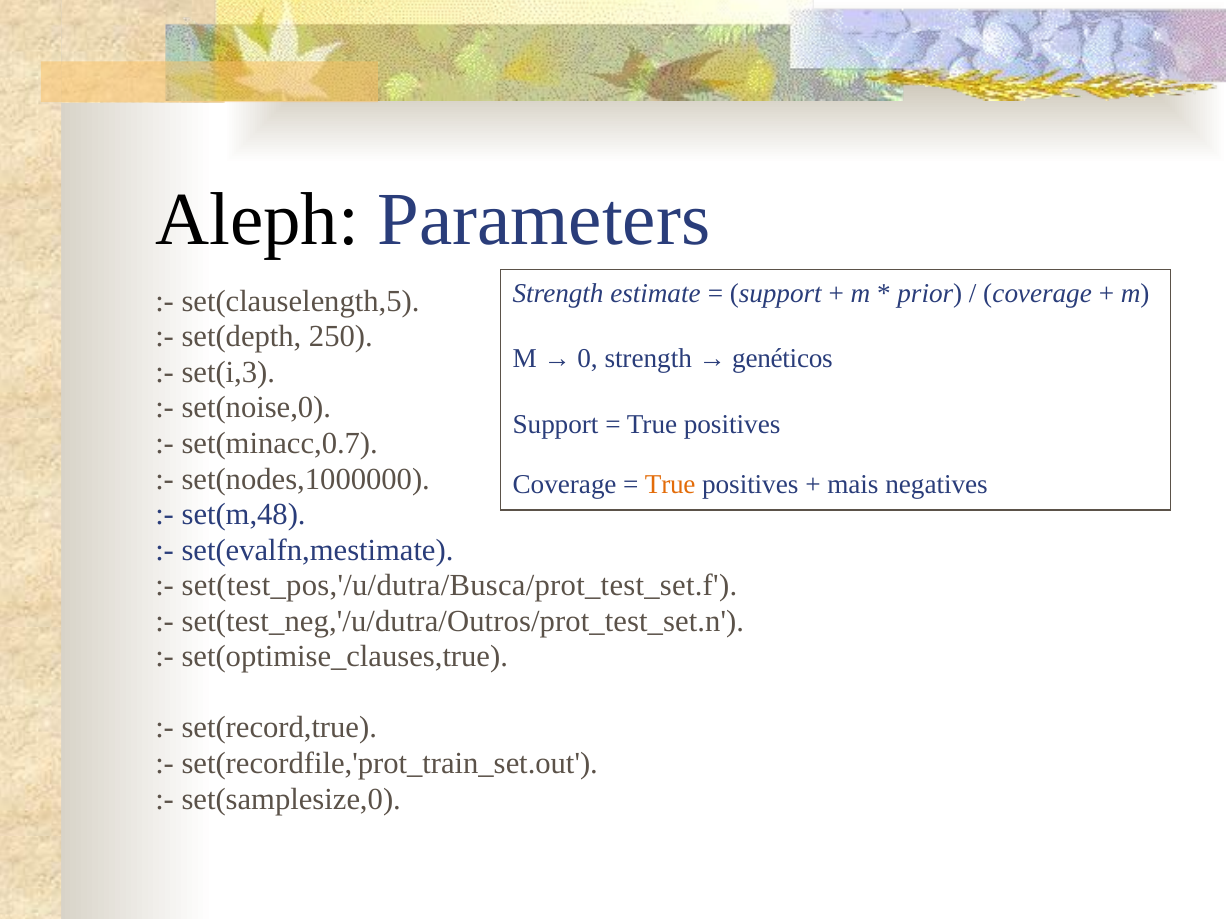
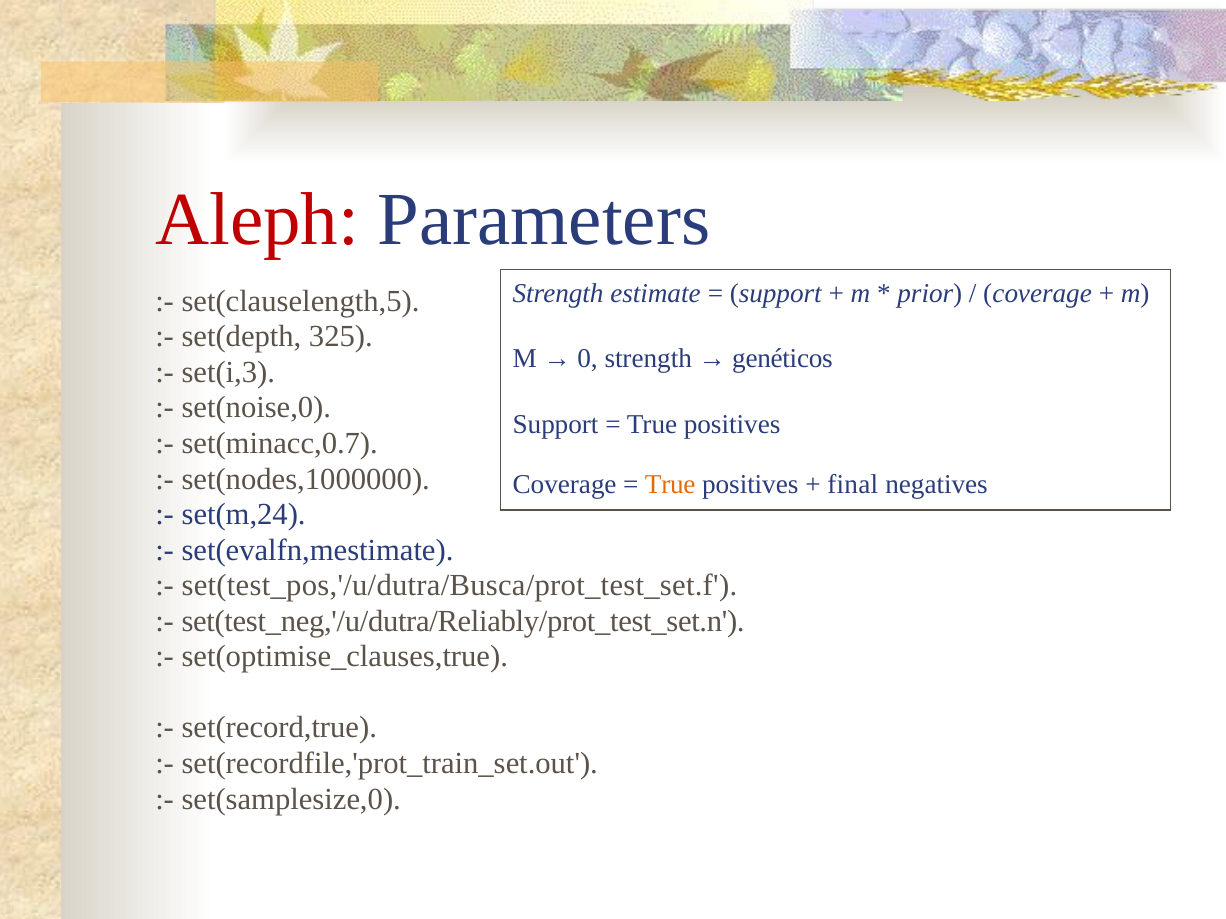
Aleph colour: black -> red
250: 250 -> 325
mais: mais -> final
set(m,48: set(m,48 -> set(m,24
set(test_neg,'/u/dutra/Outros/prot_test_set.n: set(test_neg,'/u/dutra/Outros/prot_test_set.n -> set(test_neg,'/u/dutra/Reliably/prot_test_set.n
